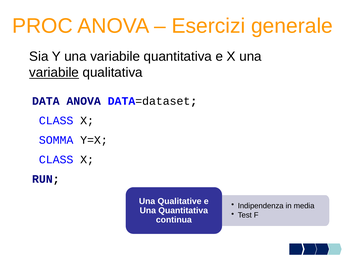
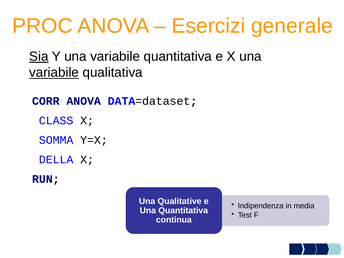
Sia underline: none -> present
DATA: DATA -> CORR
CLASS at (56, 160): CLASS -> DELLA
